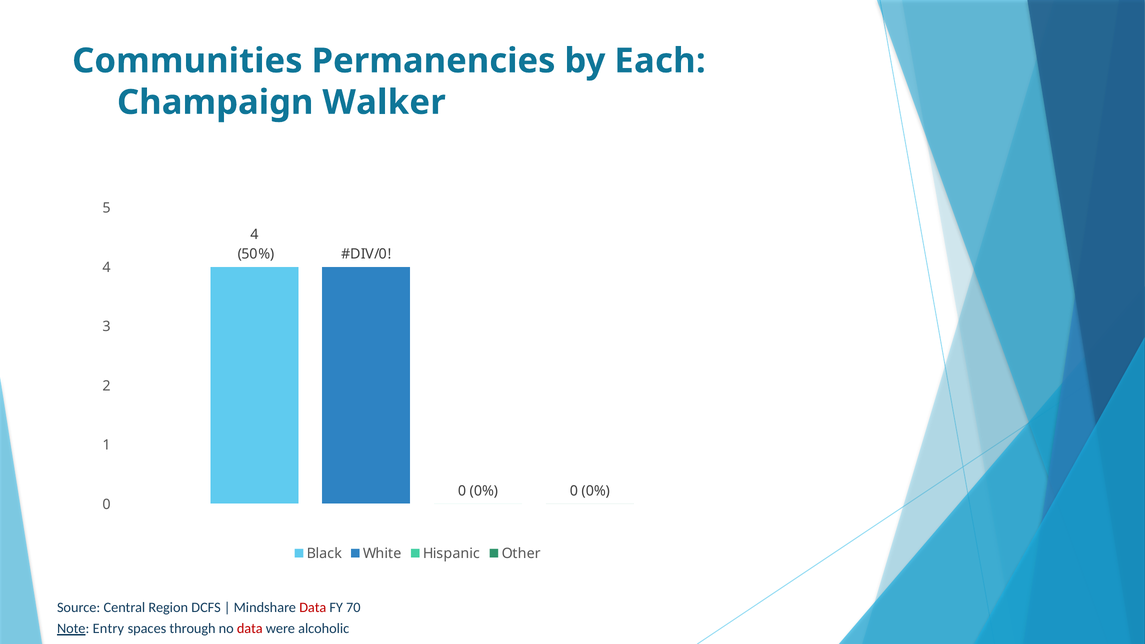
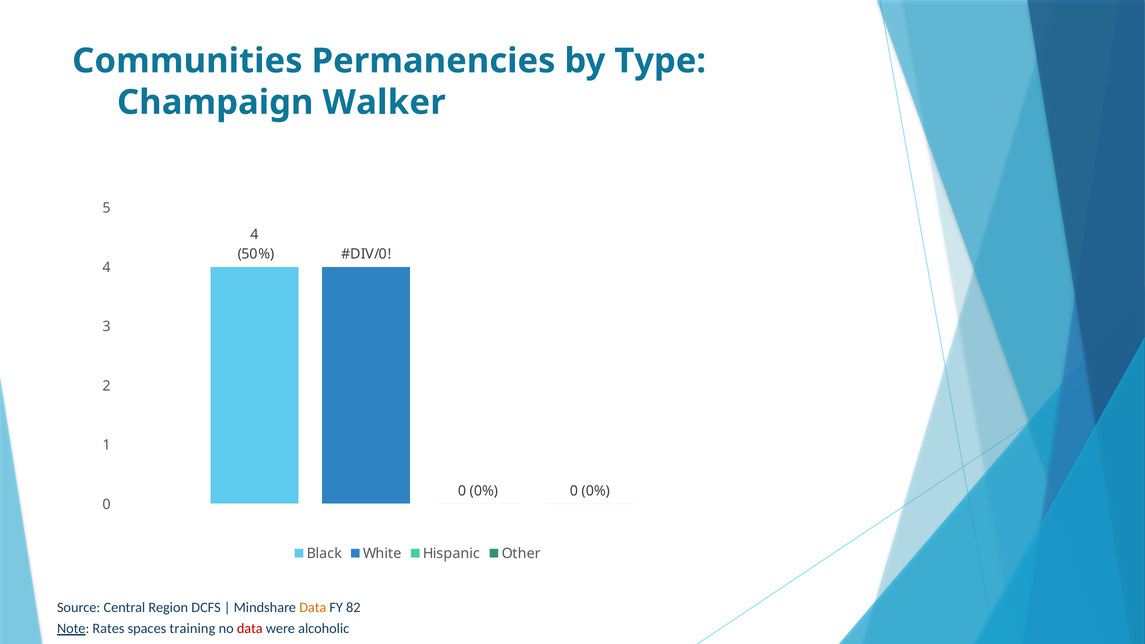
Each: Each -> Type
Data at (313, 608) colour: red -> orange
70: 70 -> 82
Entry: Entry -> Rates
through: through -> training
